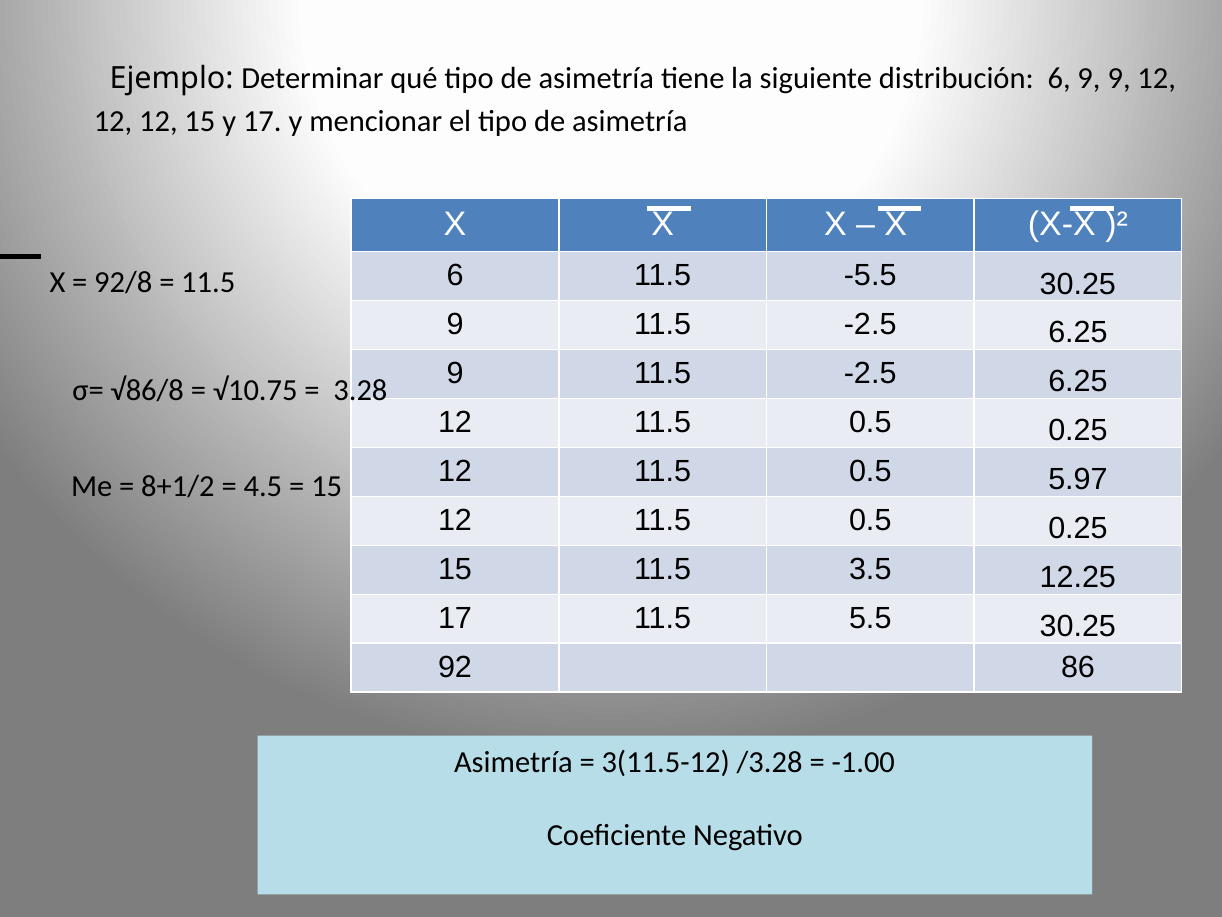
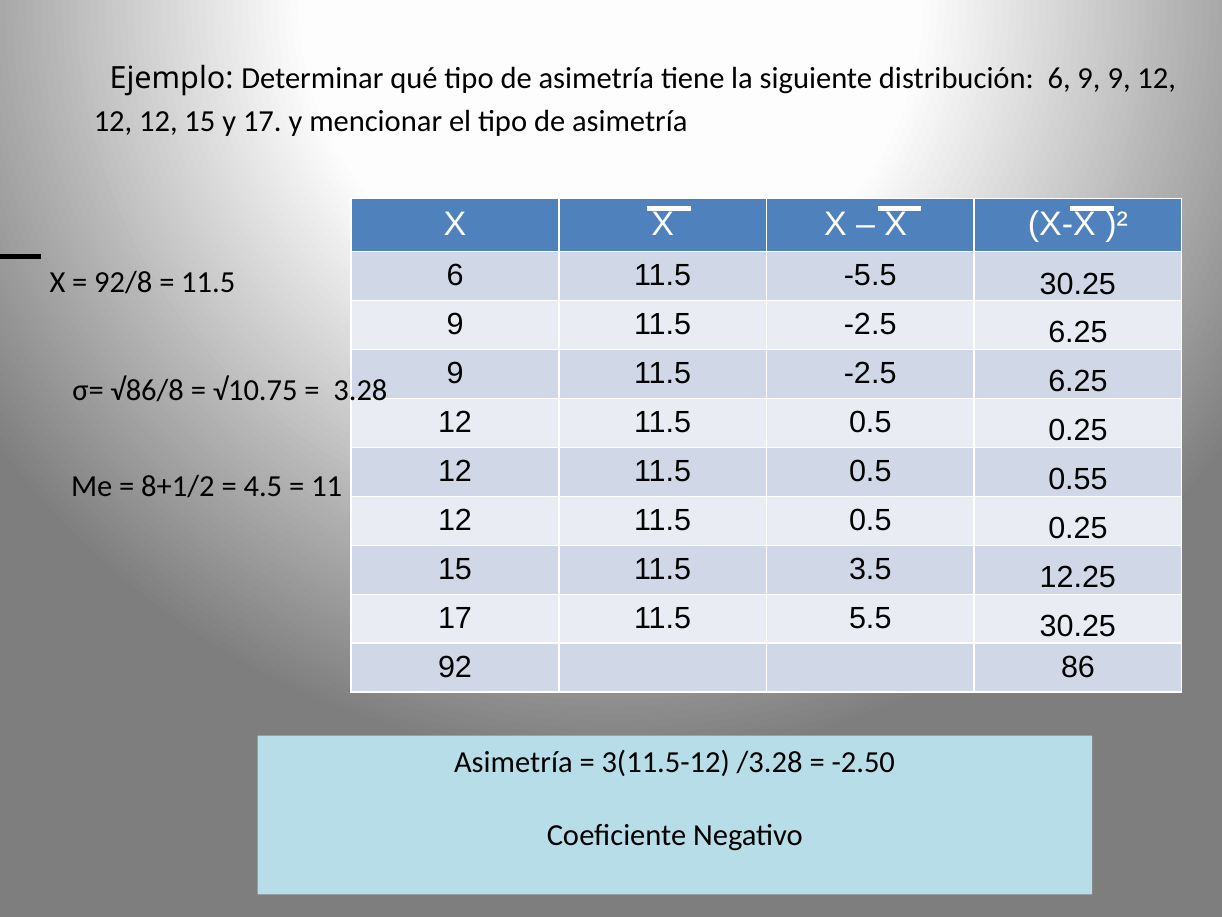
5.97: 5.97 -> 0.55
15 at (327, 486): 15 -> 11
-1.00: -1.00 -> -2.50
